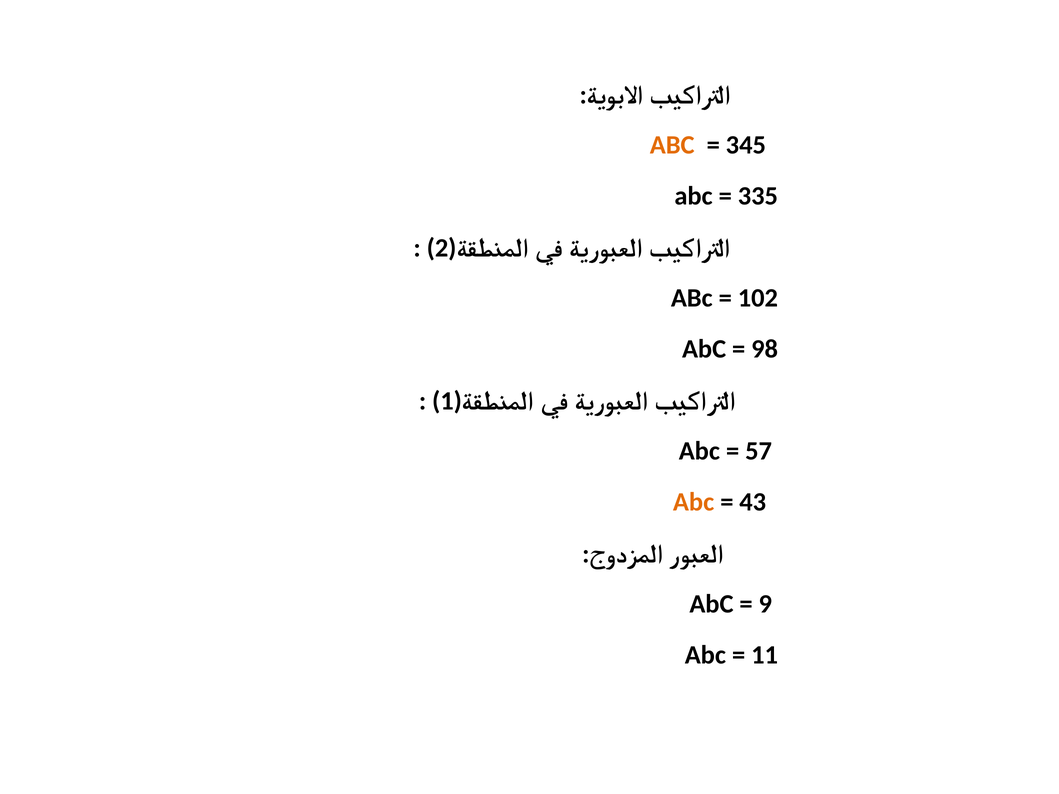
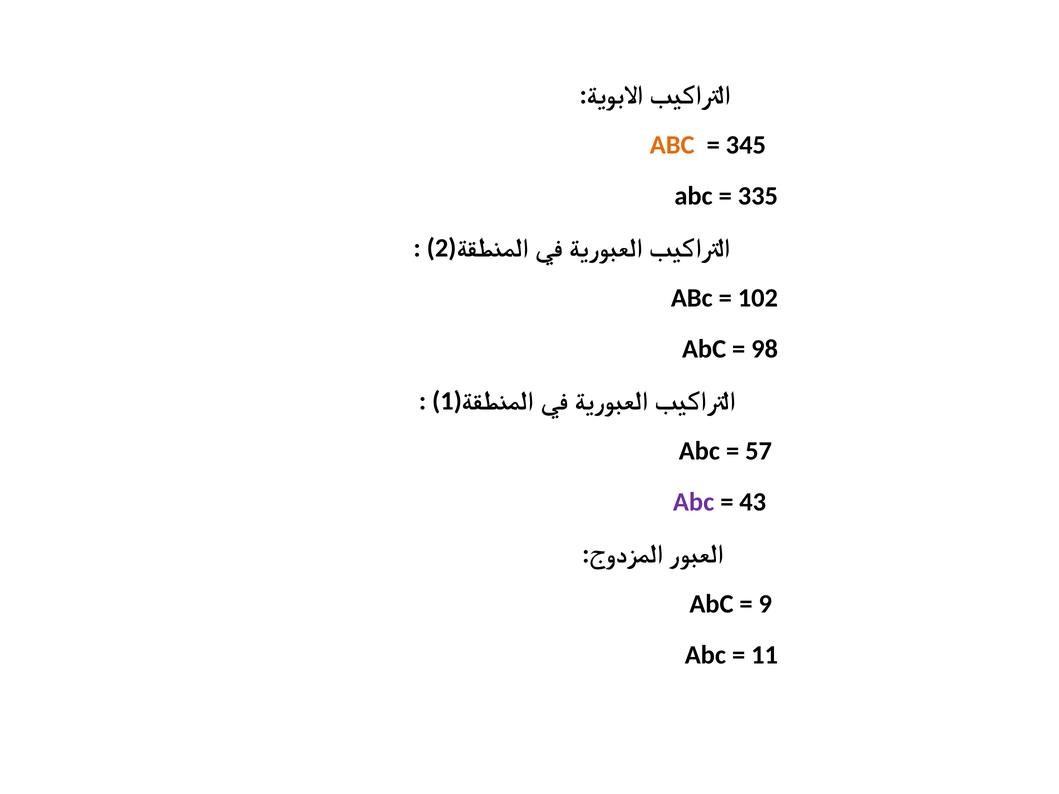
Abc at (694, 502) colour: orange -> purple
